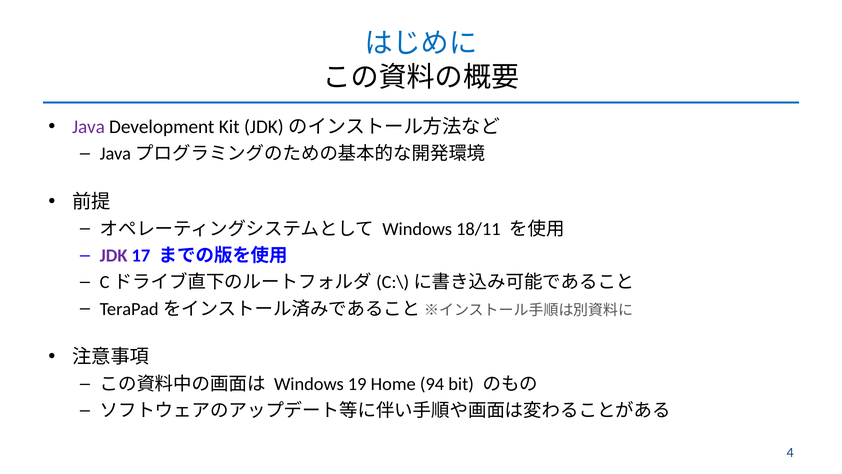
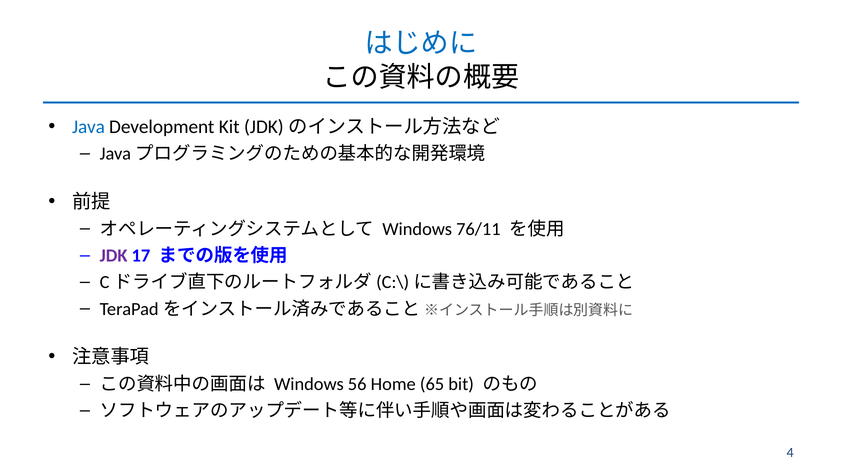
Java colour: purple -> blue
18/11: 18/11 -> 76/11
19: 19 -> 56
94: 94 -> 65
